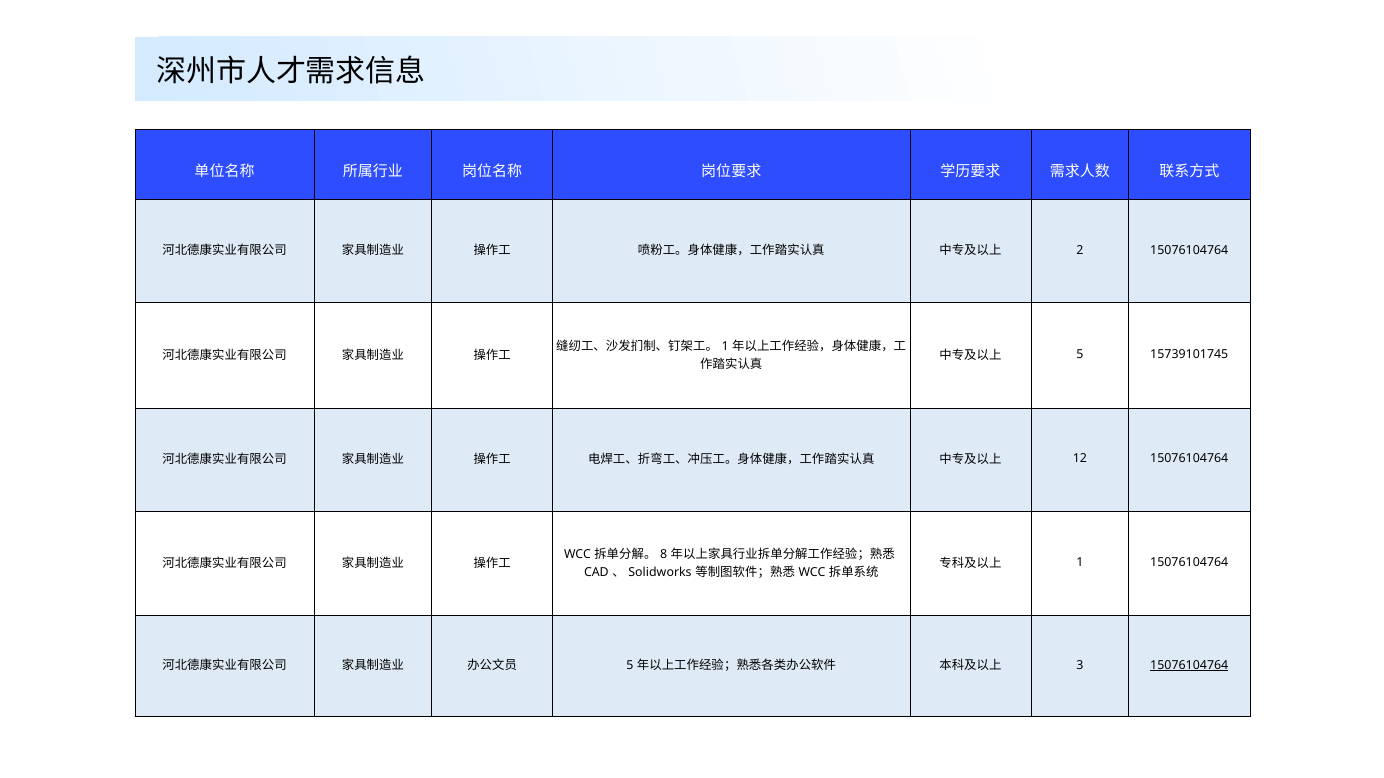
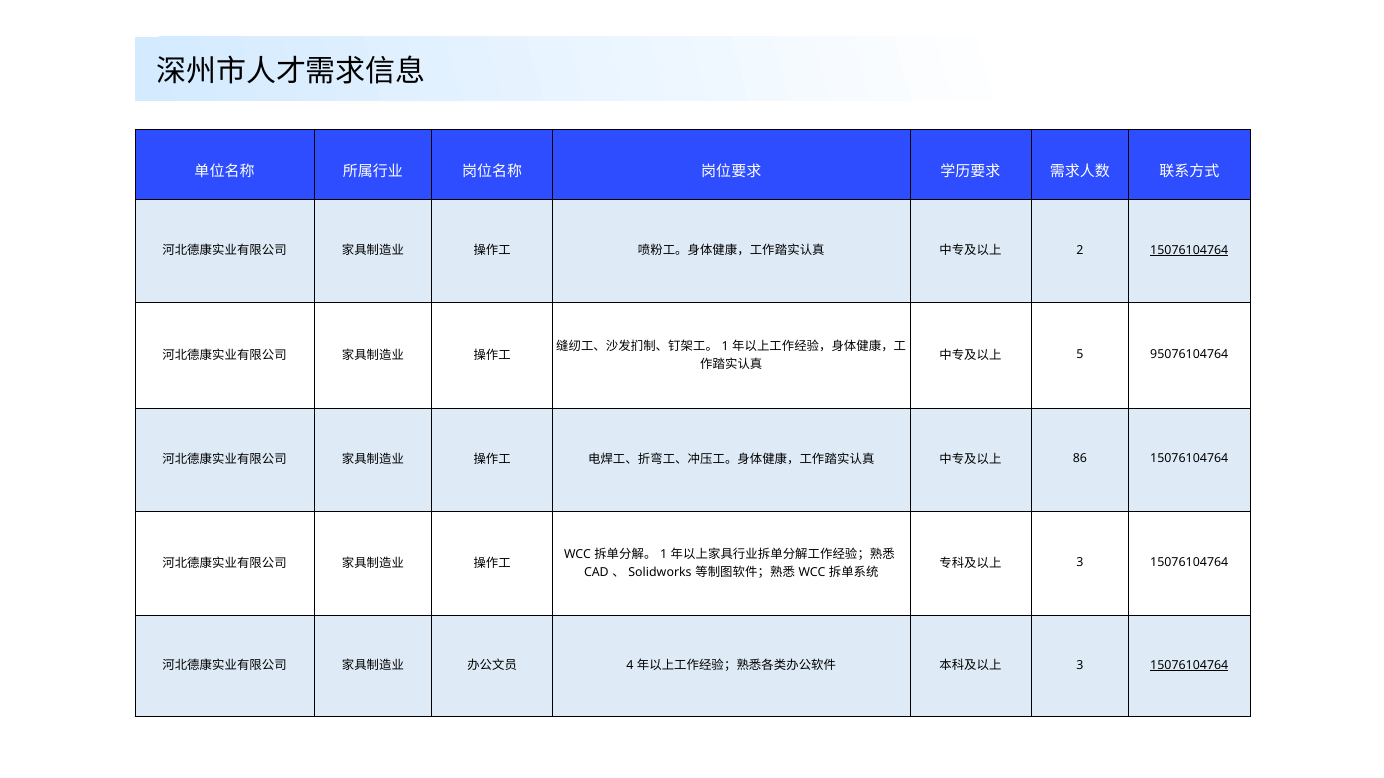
15076104764 at (1189, 250) underline: none -> present
15739101745: 15739101745 -> 95076104764
12: 12 -> 86
8 at (664, 555): 8 -> 1
1 at (1080, 563): 1 -> 3
5 at (630, 666): 5 -> 4
